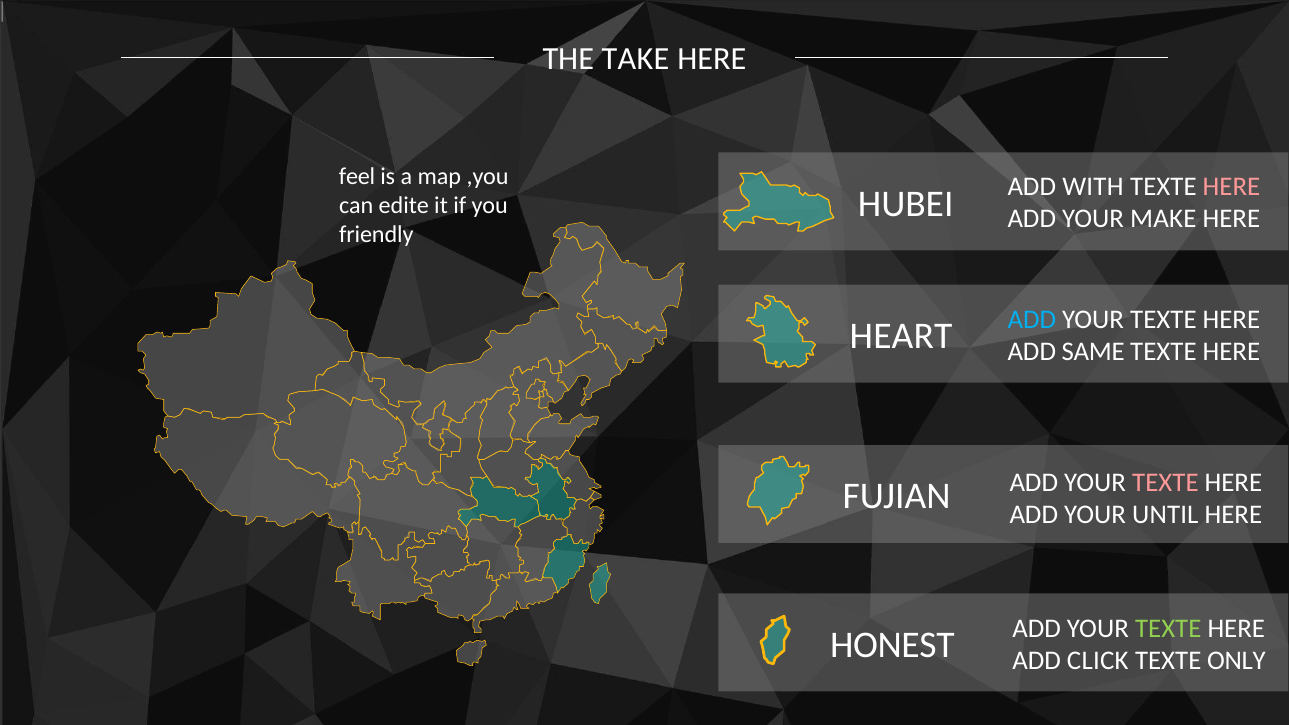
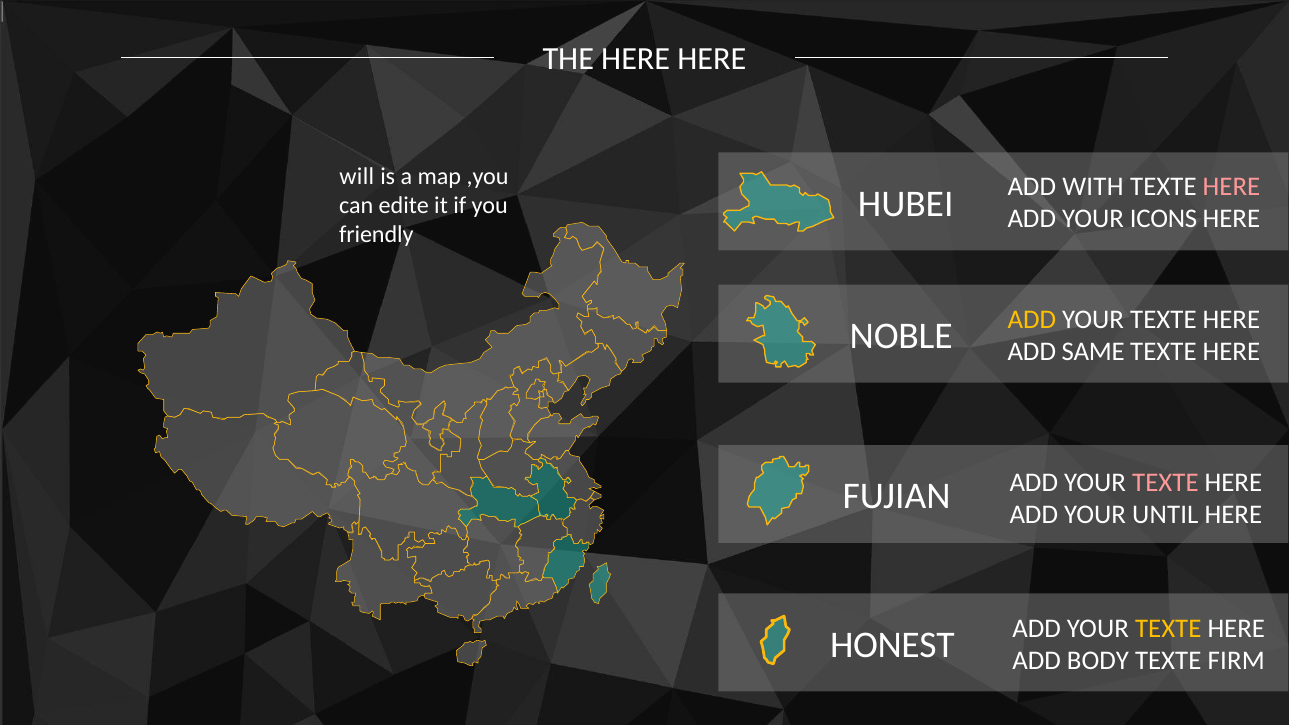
THE TAKE: TAKE -> HERE
feel: feel -> will
MAKE: MAKE -> ICONS
ADD at (1032, 320) colour: light blue -> yellow
HEART: HEART -> NOBLE
TEXTE at (1168, 629) colour: light green -> yellow
CLICK: CLICK -> BODY
ONLY: ONLY -> FIRM
